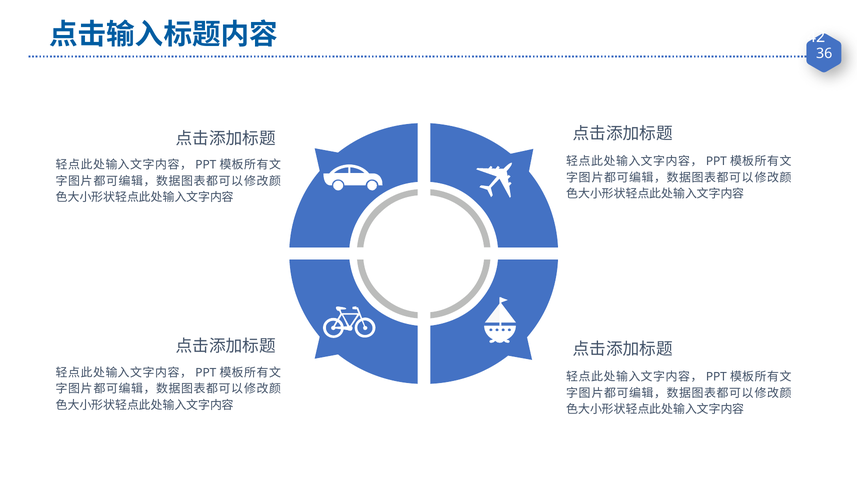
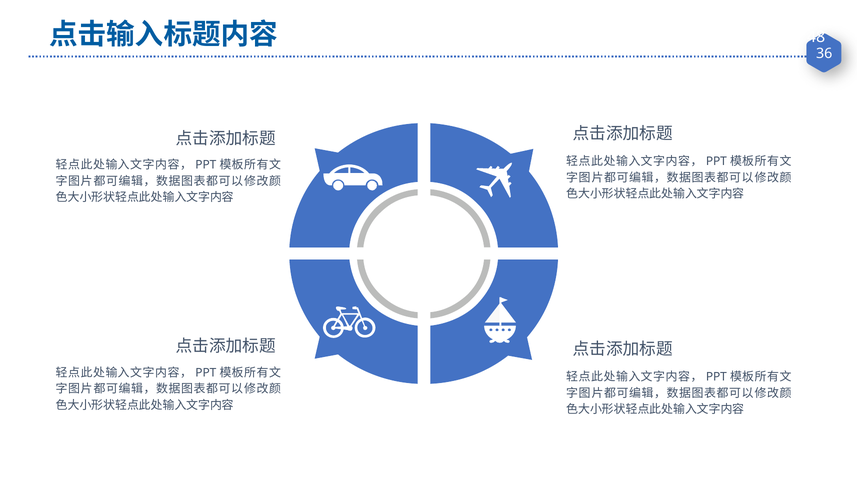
42: 42 -> 48
